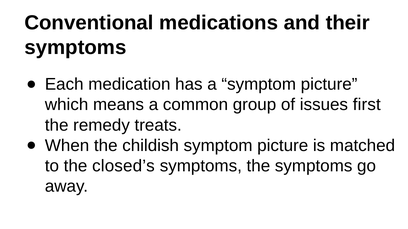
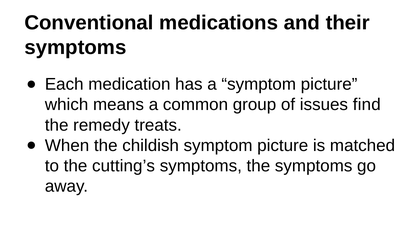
first: first -> find
closed’s: closed’s -> cutting’s
